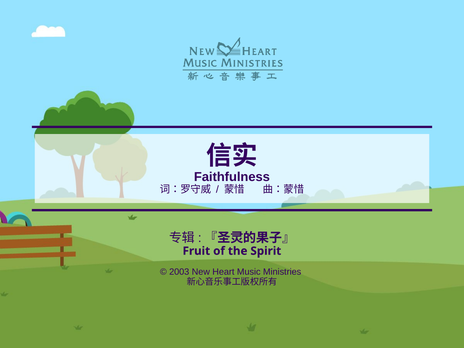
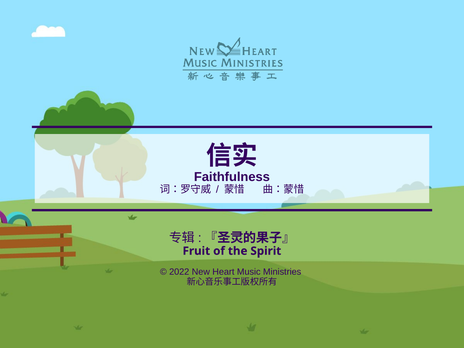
2003: 2003 -> 2022
